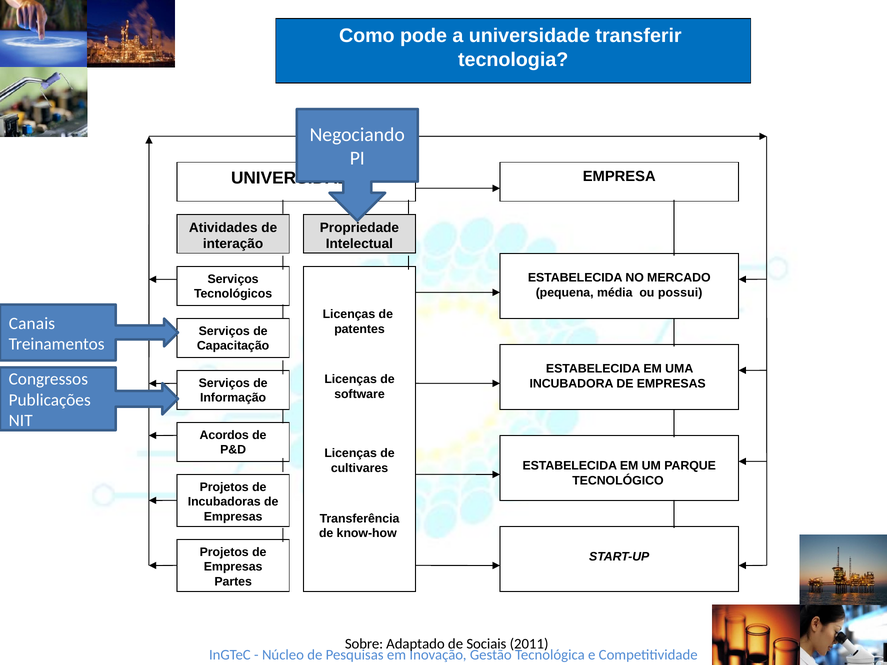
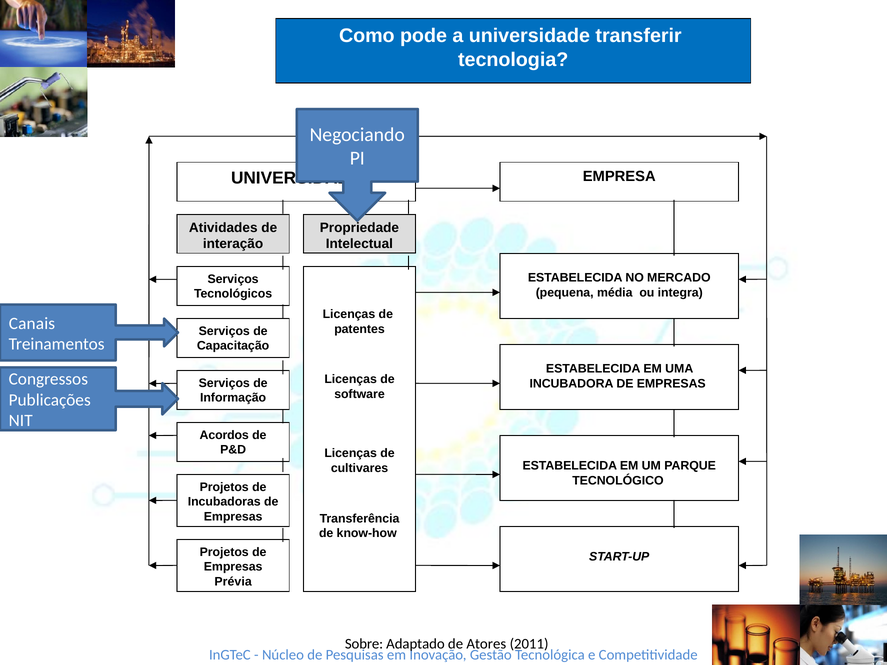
possui: possui -> integra
Partes: Partes -> Prévia
Sociais: Sociais -> Atores
